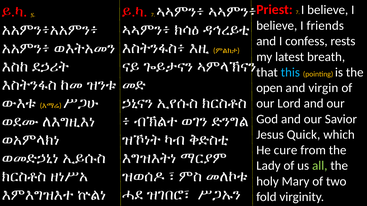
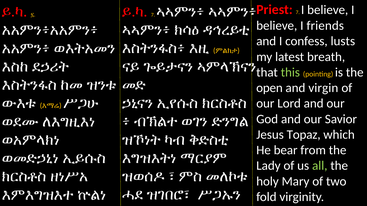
rests: rests -> lusts
this colour: light blue -> light green
Quick: Quick -> Topaz
cure: cure -> bear
